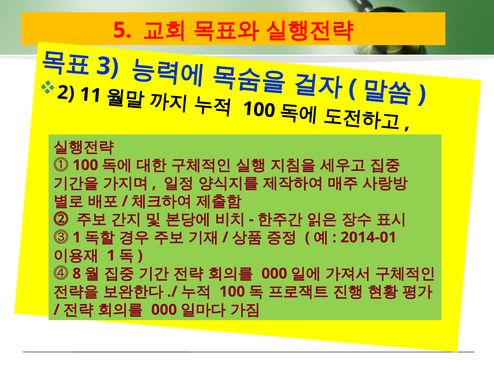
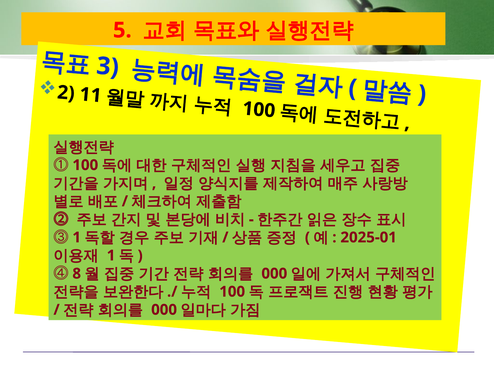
2014-01: 2014-01 -> 2025-01
